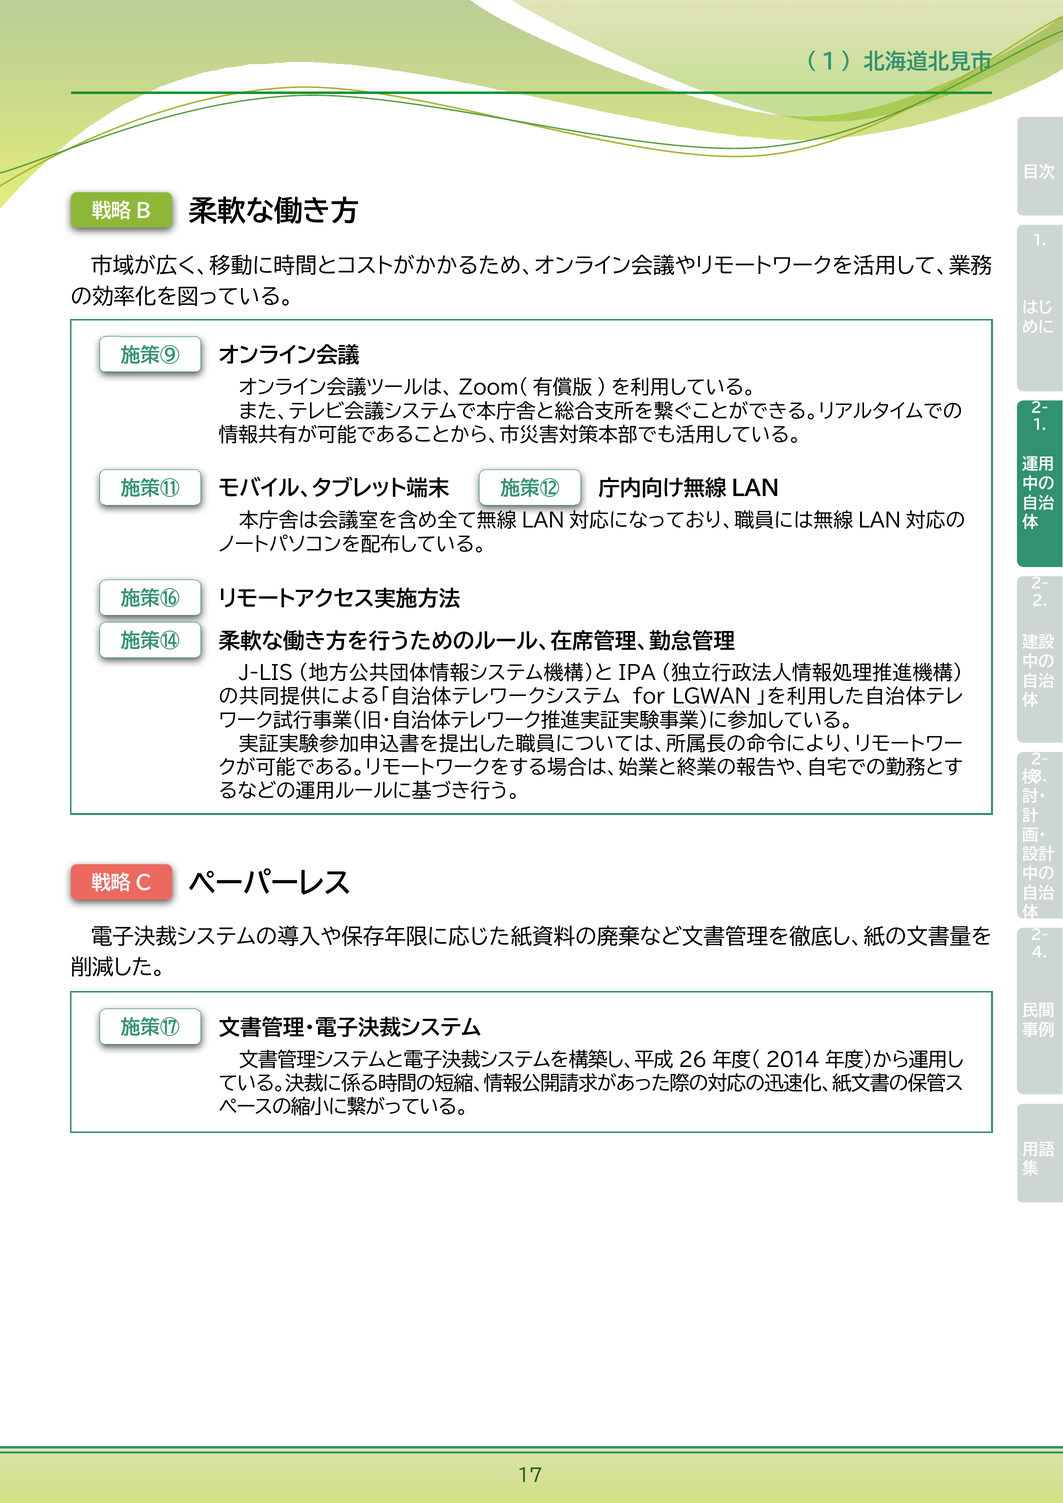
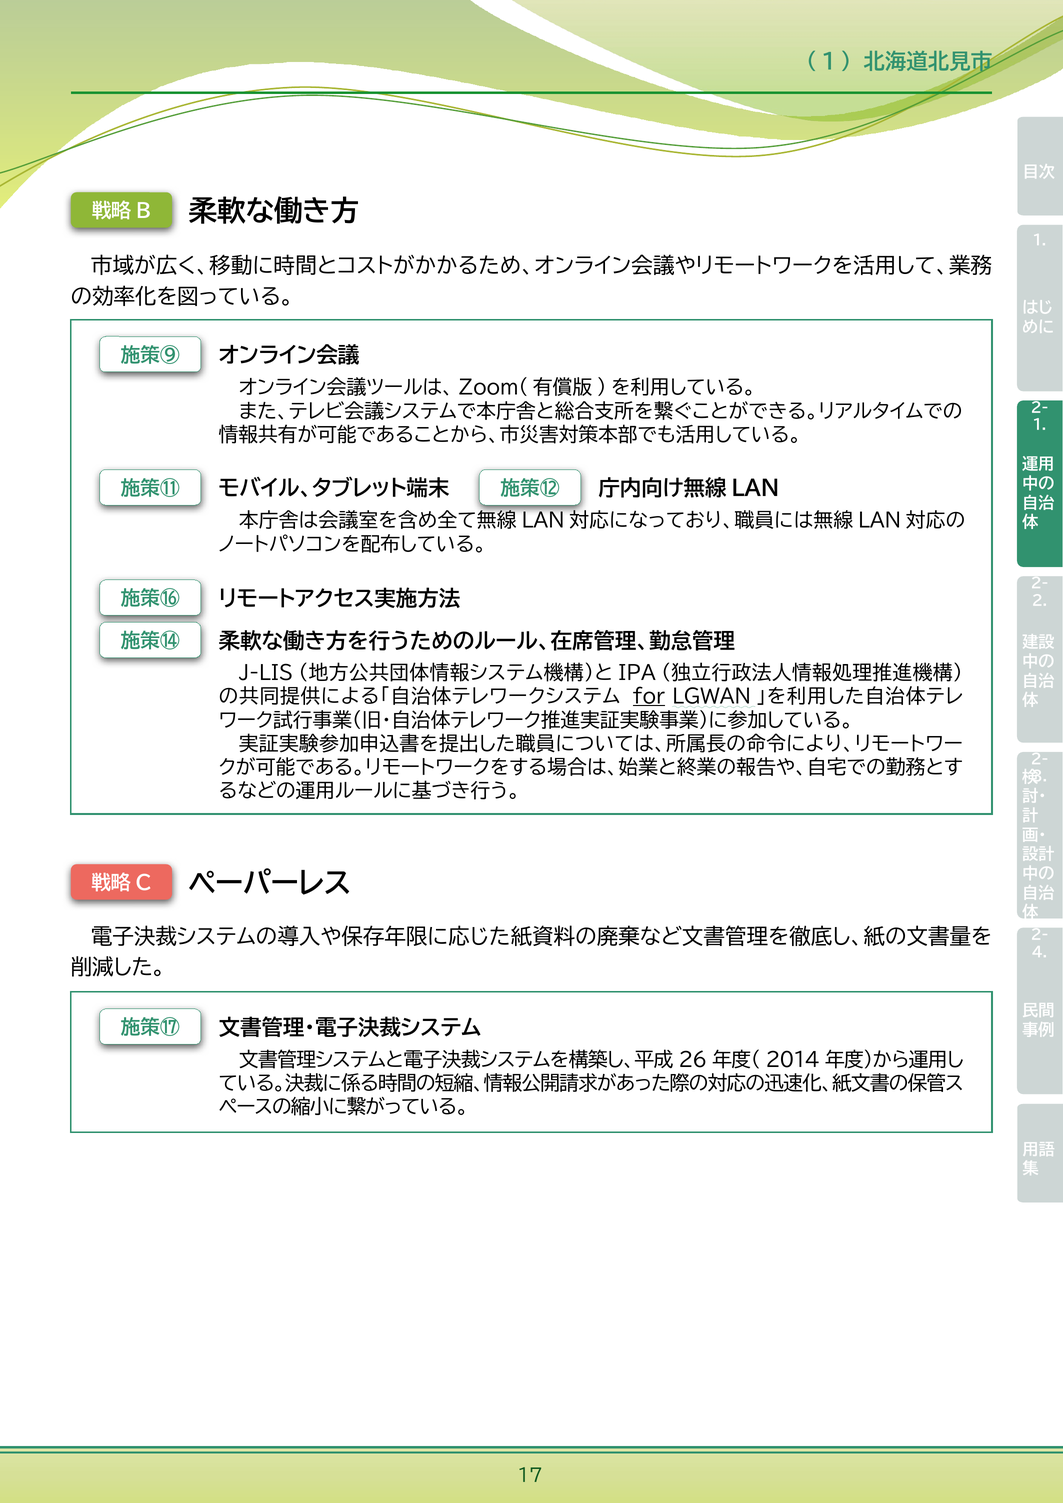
for underline: none -> present
